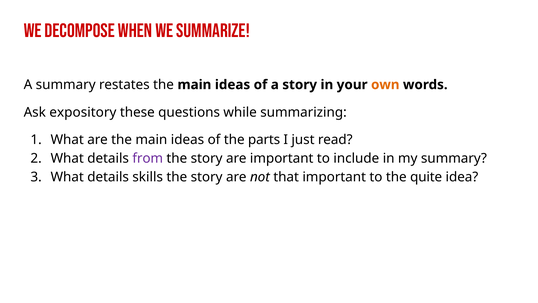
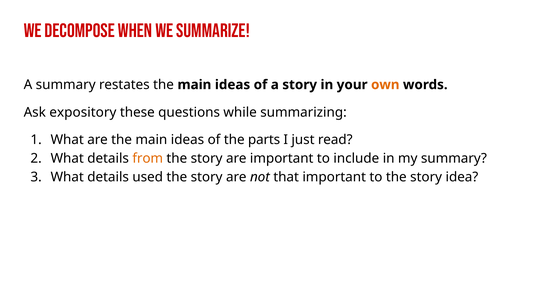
from colour: purple -> orange
skills: skills -> used
to the quite: quite -> story
